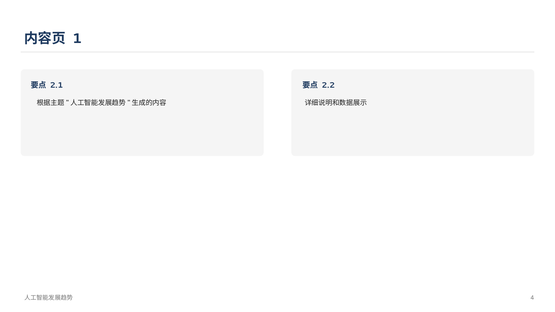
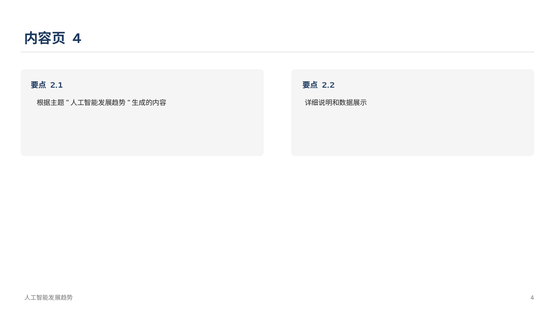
1 at (77, 39): 1 -> 4
